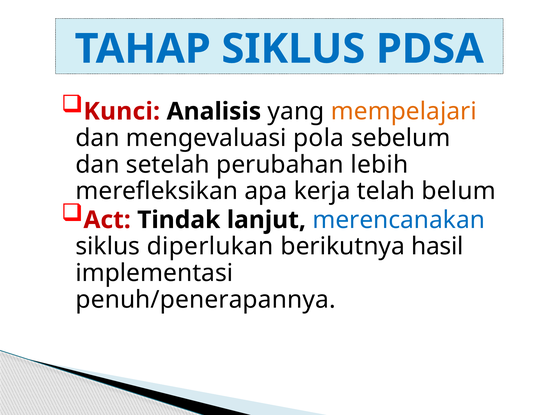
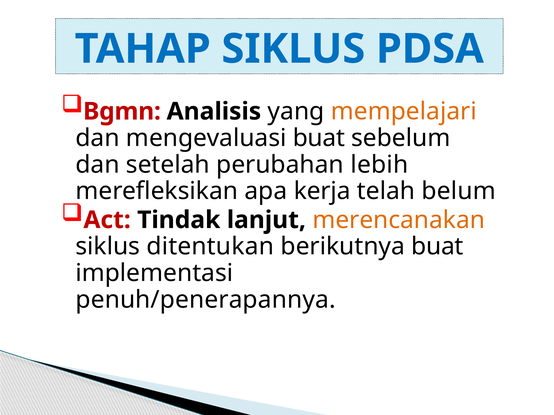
Kunci: Kunci -> Bgmn
mengevaluasi pola: pola -> buat
merencanakan colour: blue -> orange
diperlukan: diperlukan -> ditentukan
berikutnya hasil: hasil -> buat
